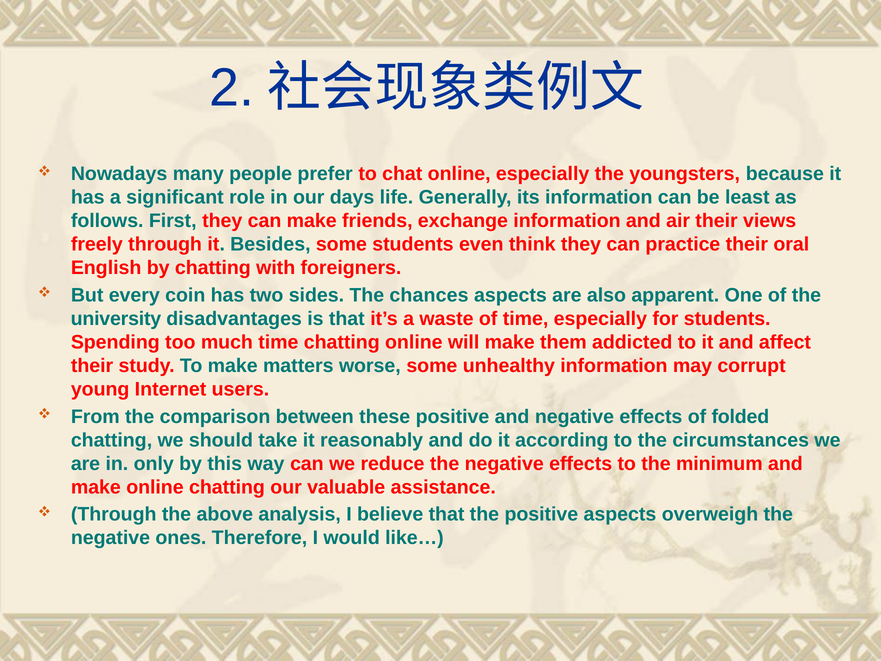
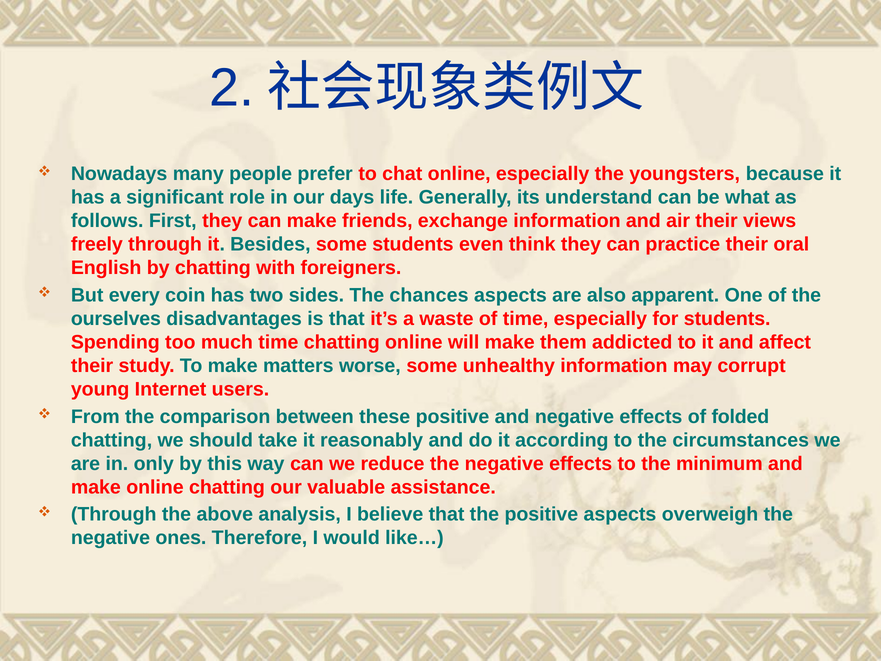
its information: information -> understand
least: least -> what
university: university -> ourselves
